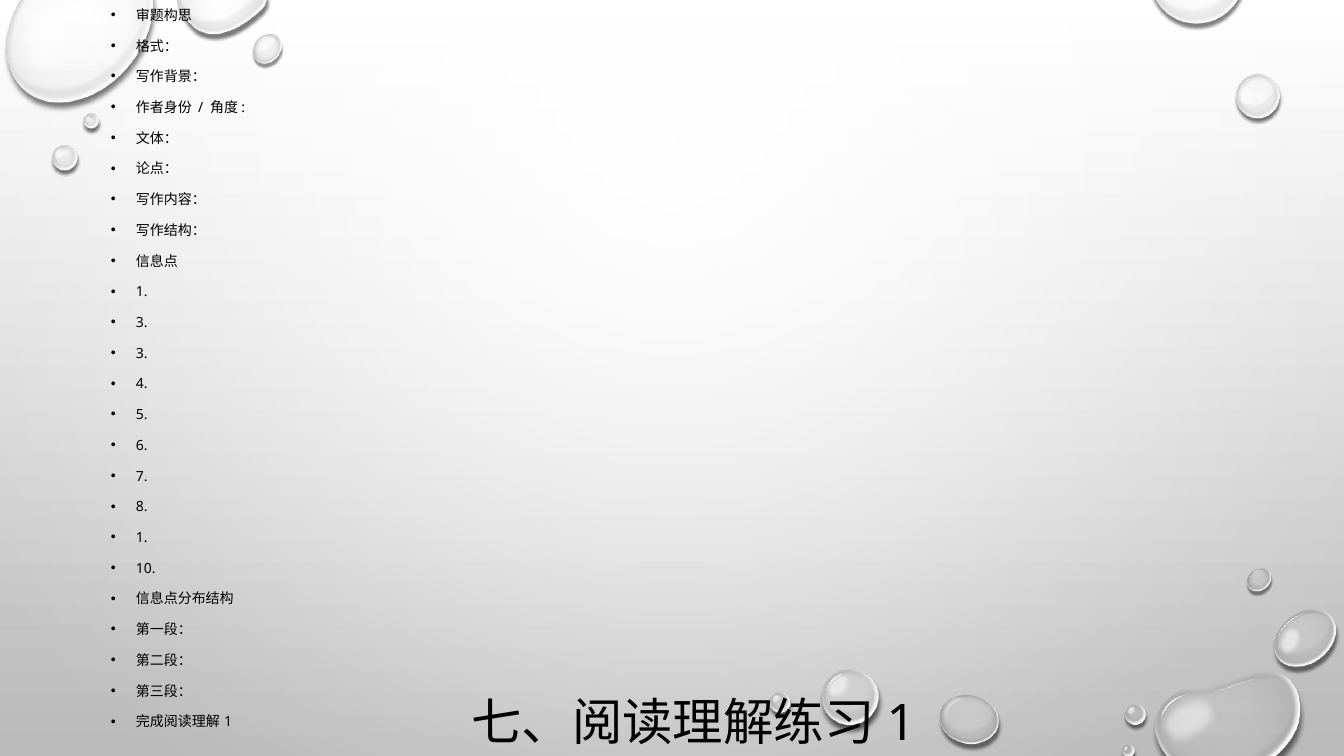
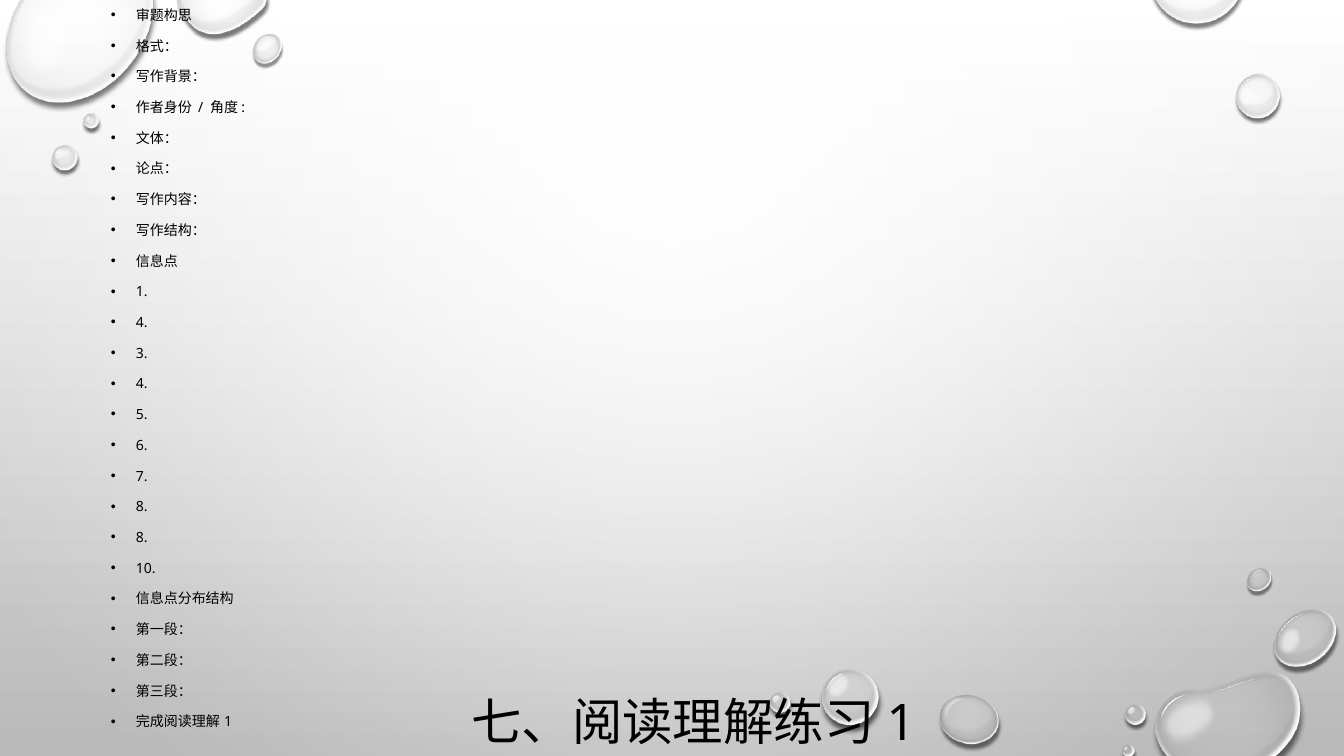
3 at (142, 323): 3 -> 4
1 at (142, 538): 1 -> 8
